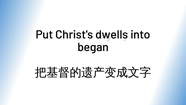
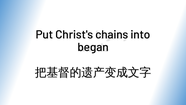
dwells: dwells -> chains
